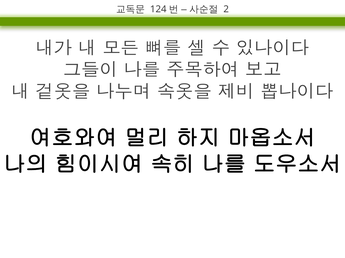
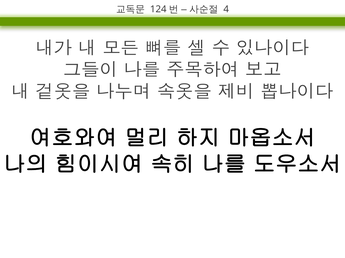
2: 2 -> 4
